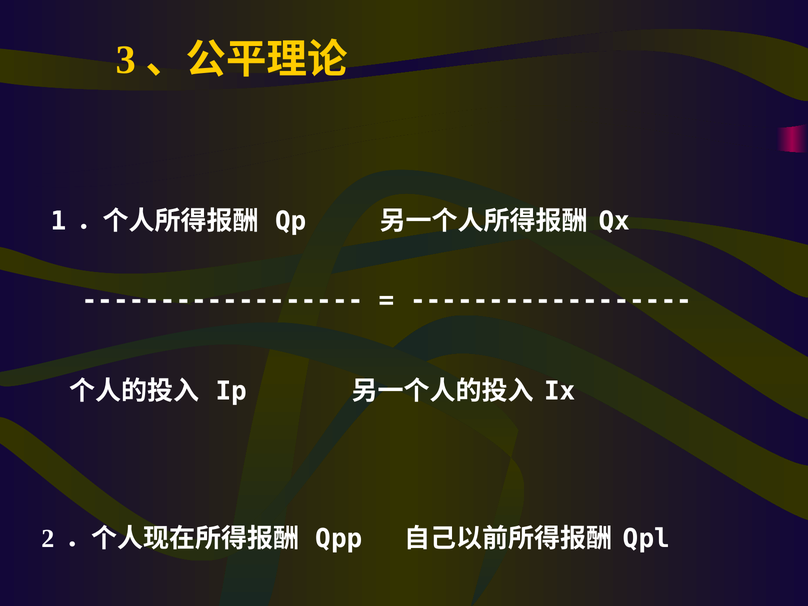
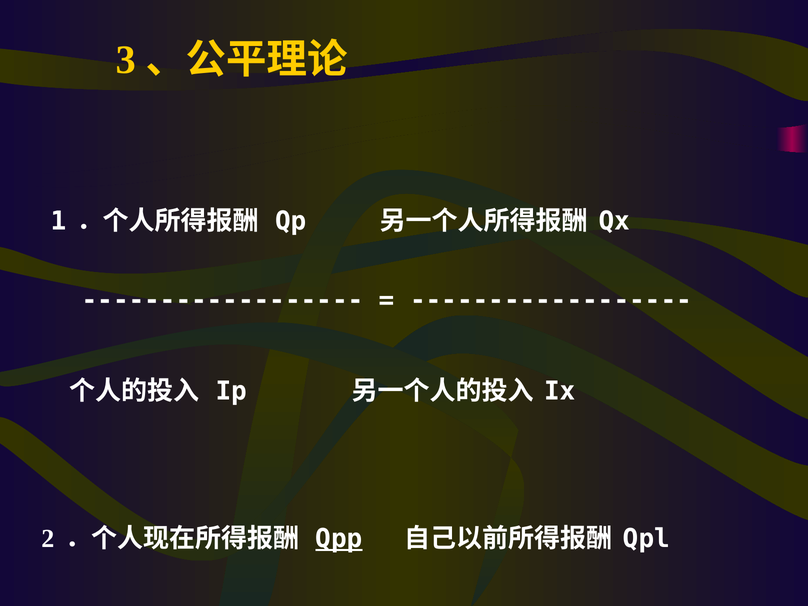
Qpp underline: none -> present
